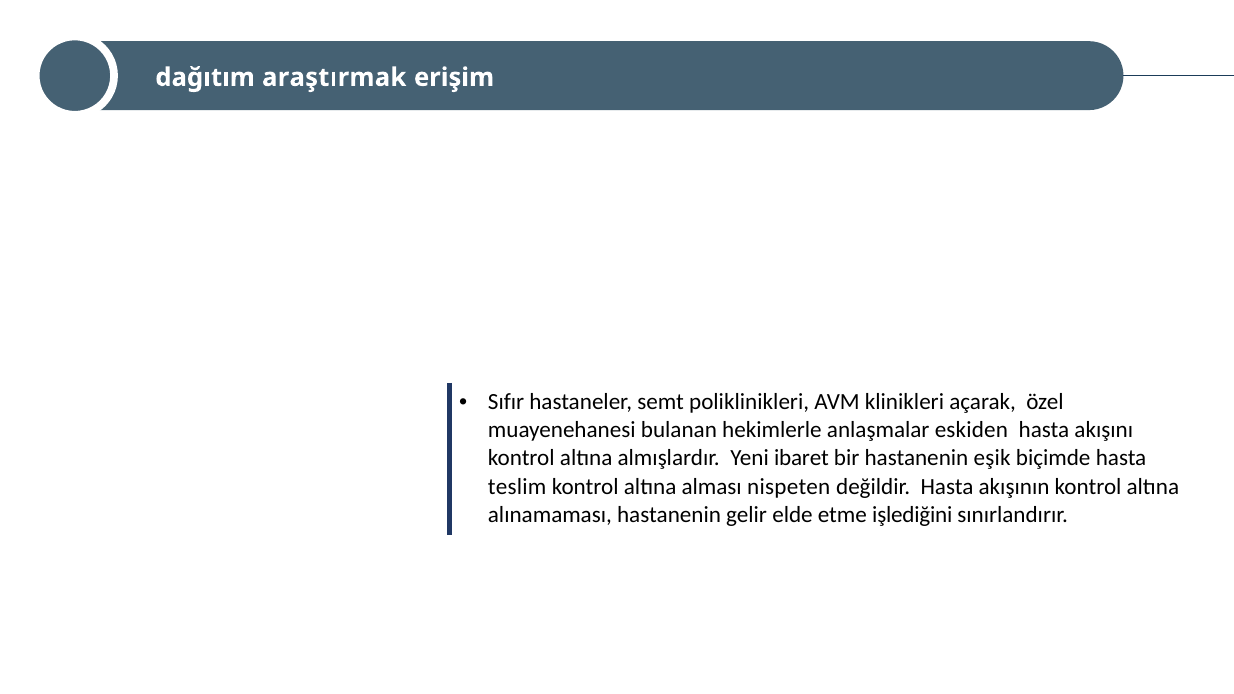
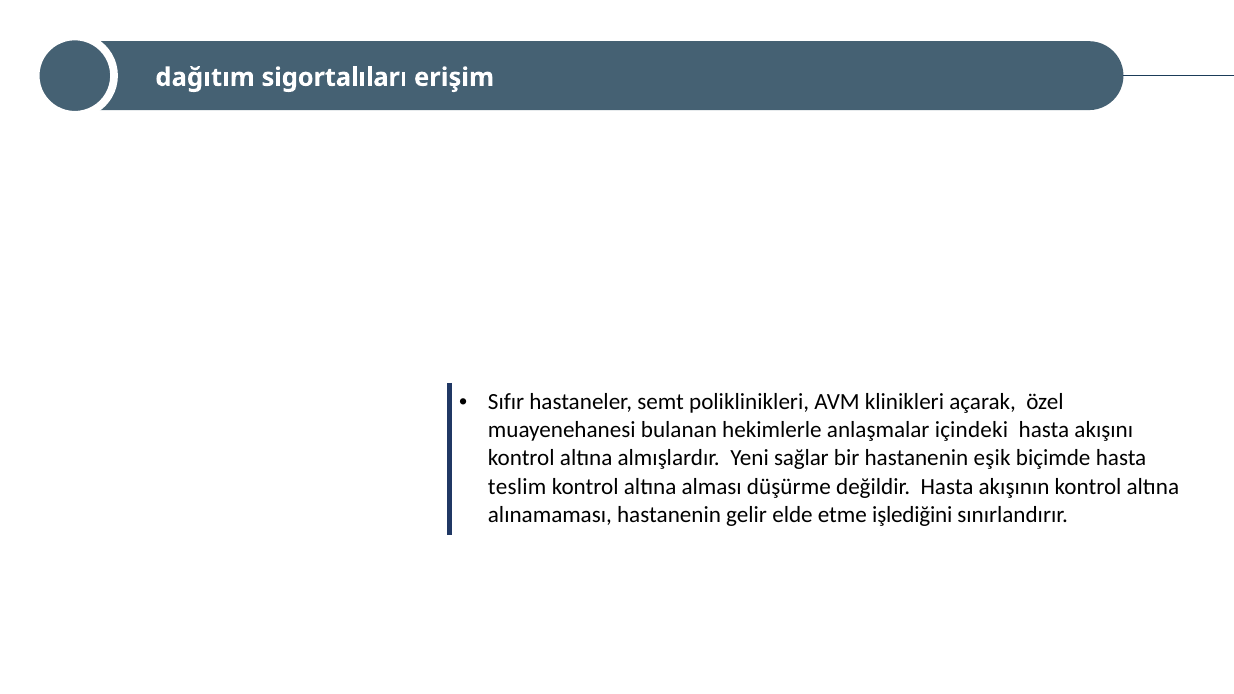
araştırmak: araştırmak -> sigortalıları
eskiden: eskiden -> içindeki
ibaret: ibaret -> sağlar
nispeten: nispeten -> düşürme
